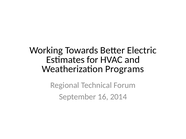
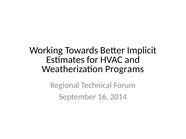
Electric: Electric -> Implicit
